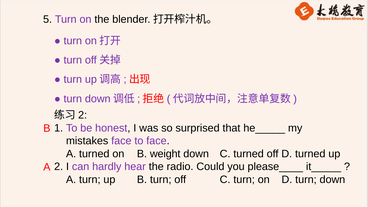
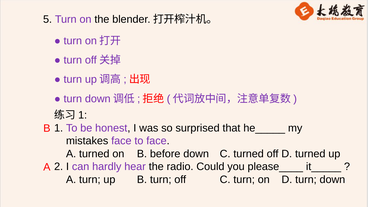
2 at (83, 115): 2 -> 1
weight: weight -> before
